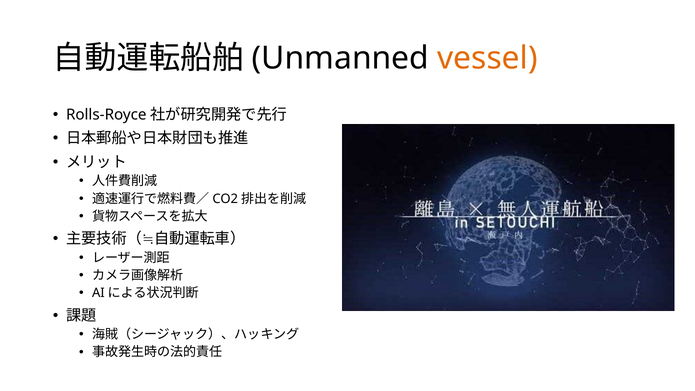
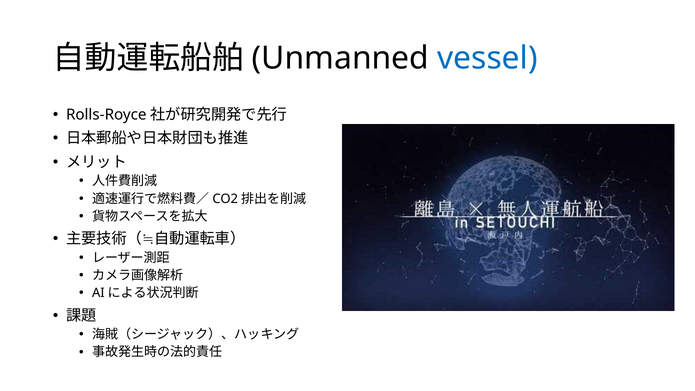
vessel colour: orange -> blue
